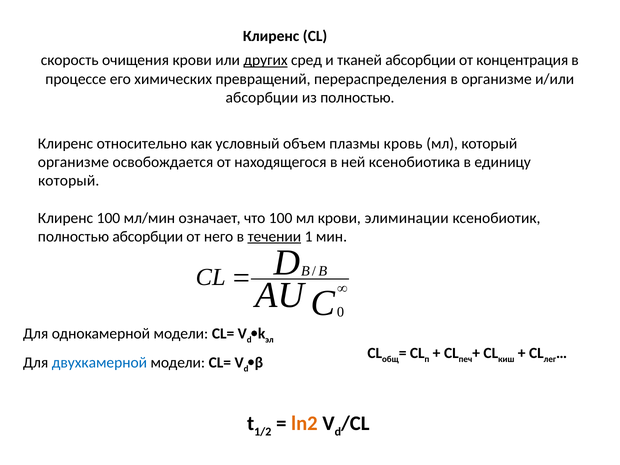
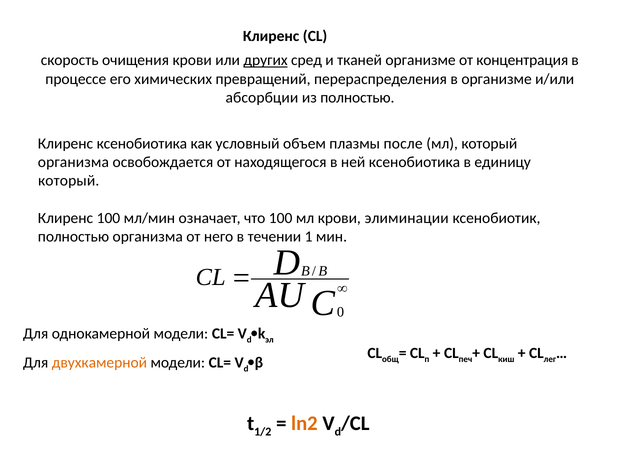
тканей абсорбции: абсорбции -> организме
Клиренс относительно: относительно -> ксенобиотика
кровь: кровь -> после
организме at (73, 162): организме -> организма
полностью абсорбции: абсорбции -> организма
течении underline: present -> none
двухкамерной colour: blue -> orange
